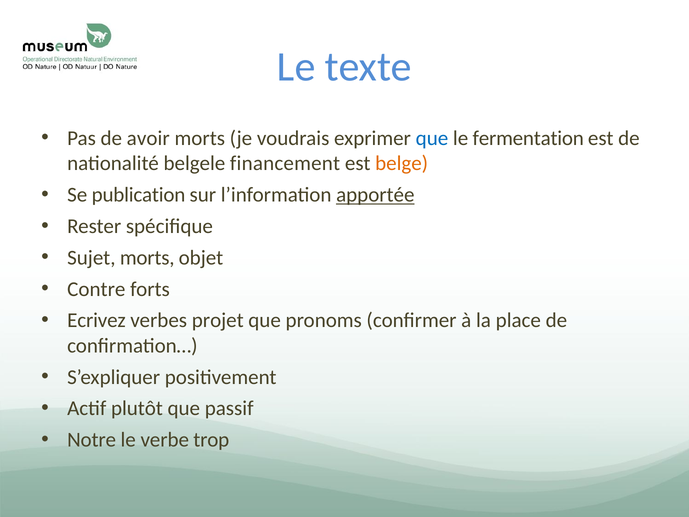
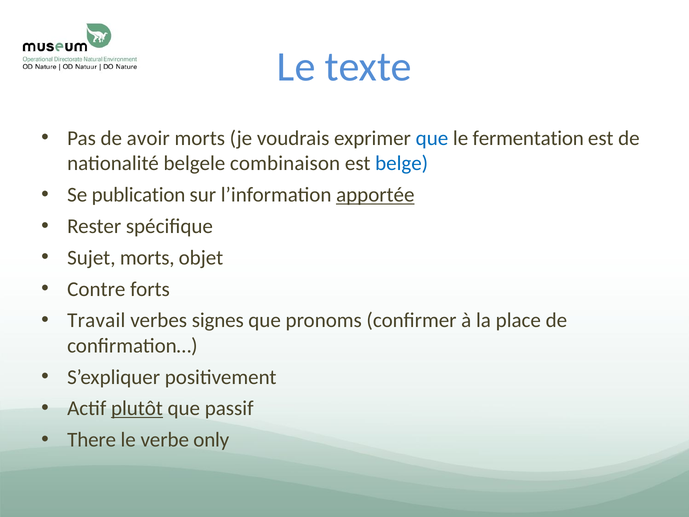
financement: financement -> combinaison
belge at (402, 163) colour: orange -> blue
Ecrivez: Ecrivez -> Travail
projet: projet -> signes
plutôt underline: none -> present
Notre: Notre -> There
trop: trop -> only
